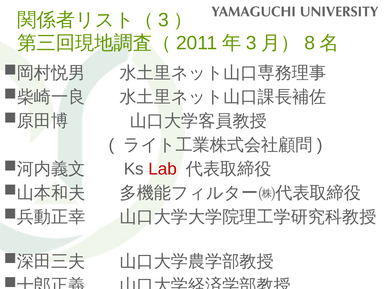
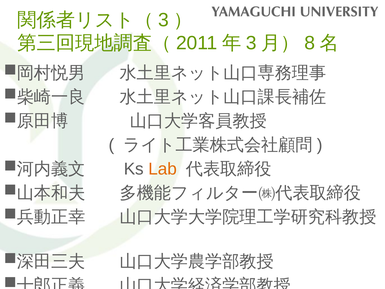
Lab colour: red -> orange
